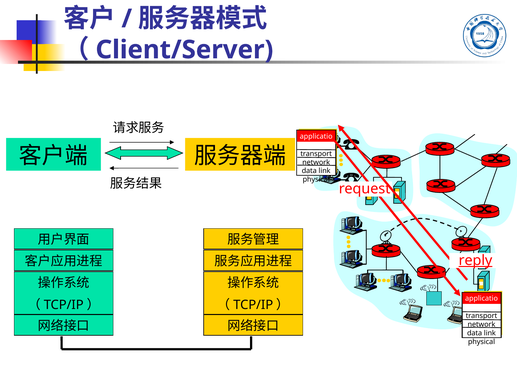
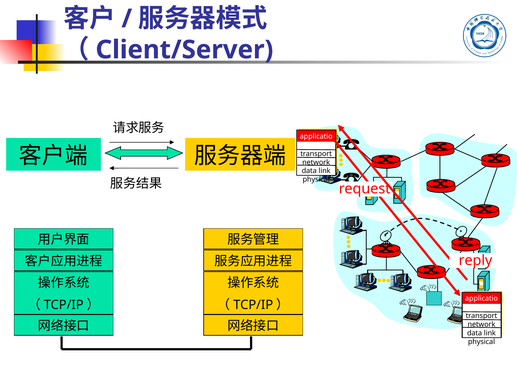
reply underline: present -> none
